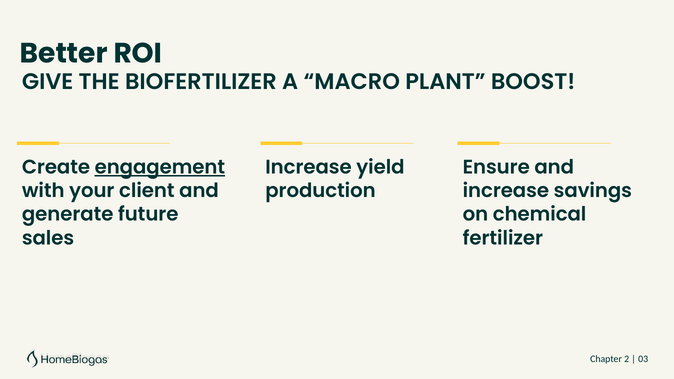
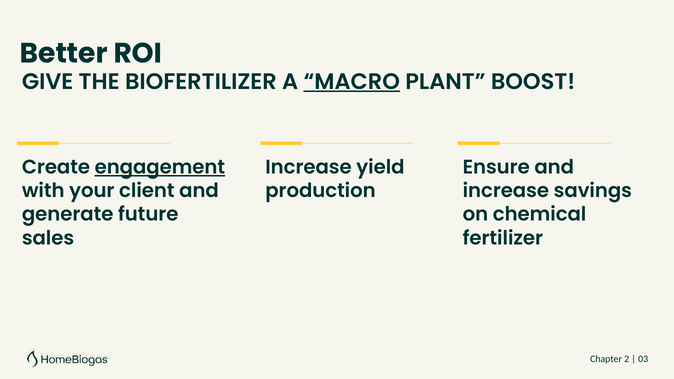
MACRO underline: none -> present
